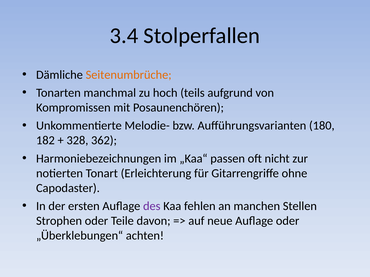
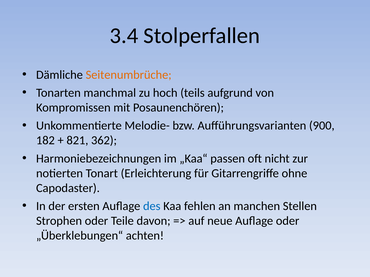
180: 180 -> 900
328: 328 -> 821
des colour: purple -> blue
